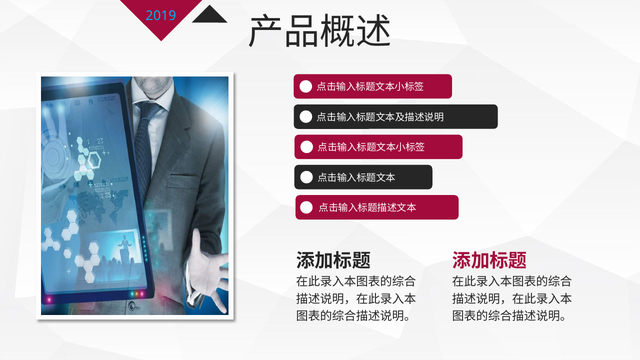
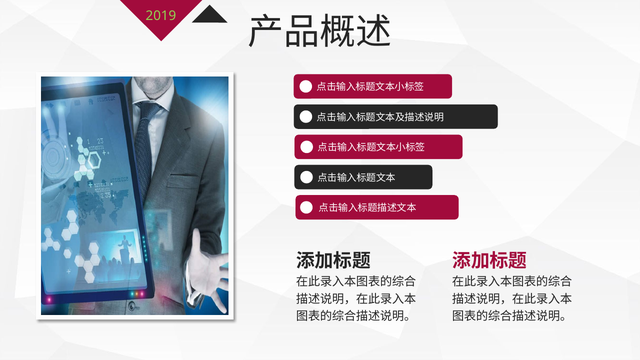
2019 colour: light blue -> light green
